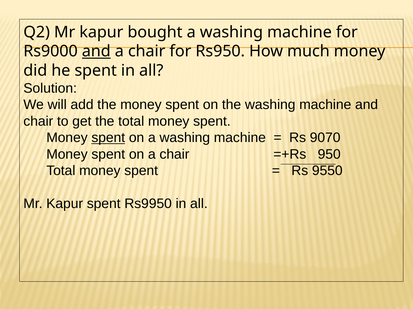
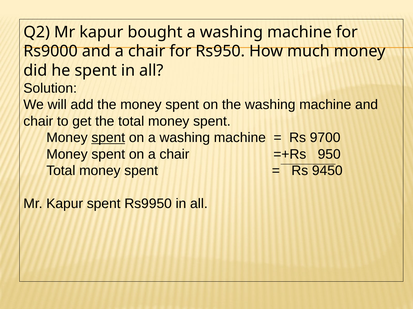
and at (96, 51) underline: present -> none
9070: 9070 -> 9700
9550: 9550 -> 9450
